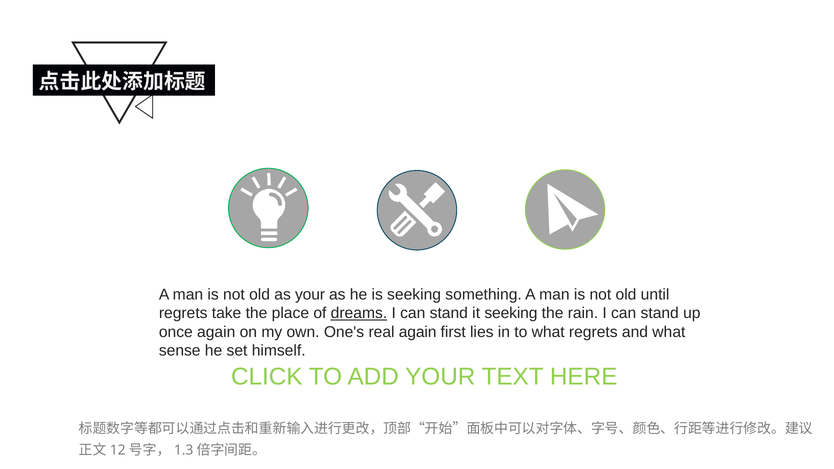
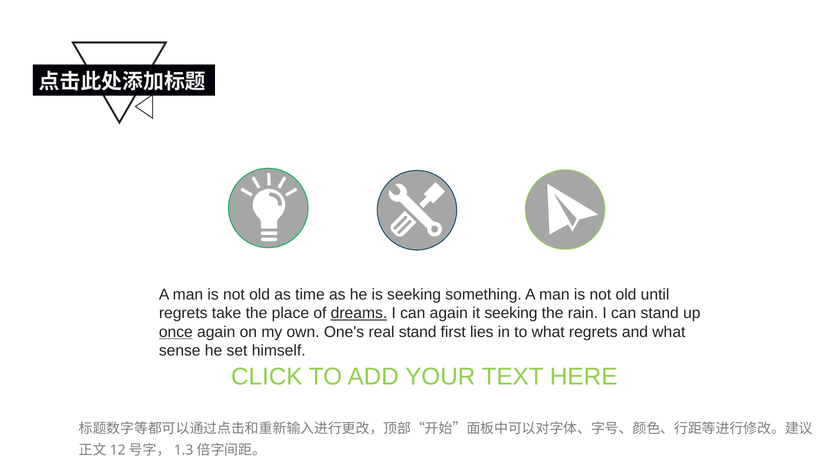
as your: your -> time
stand at (449, 313): stand -> again
once underline: none -> present
real again: again -> stand
